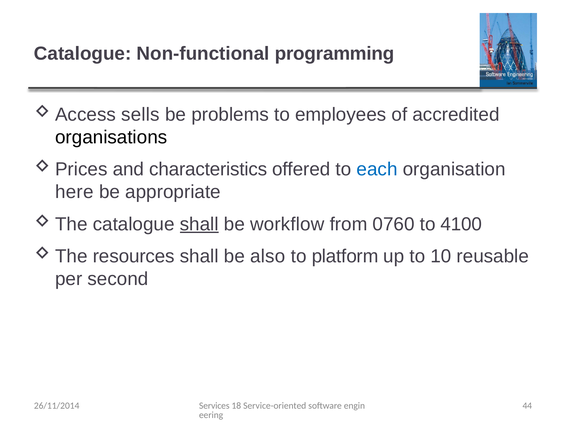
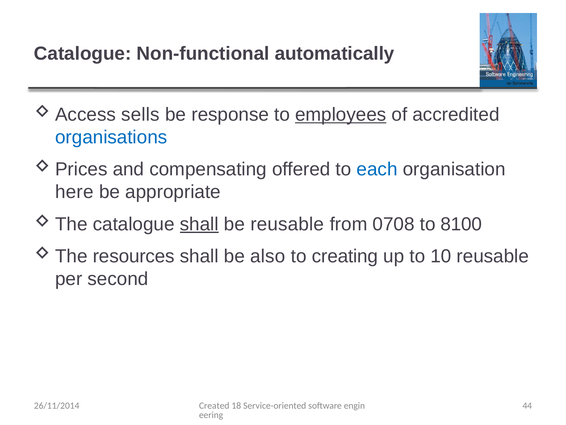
programming: programming -> automatically
problems: problems -> response
employees underline: none -> present
organisations colour: black -> blue
characteristics: characteristics -> compensating
be workflow: workflow -> reusable
0760: 0760 -> 0708
4100: 4100 -> 8100
platform: platform -> creating
Services: Services -> Created
